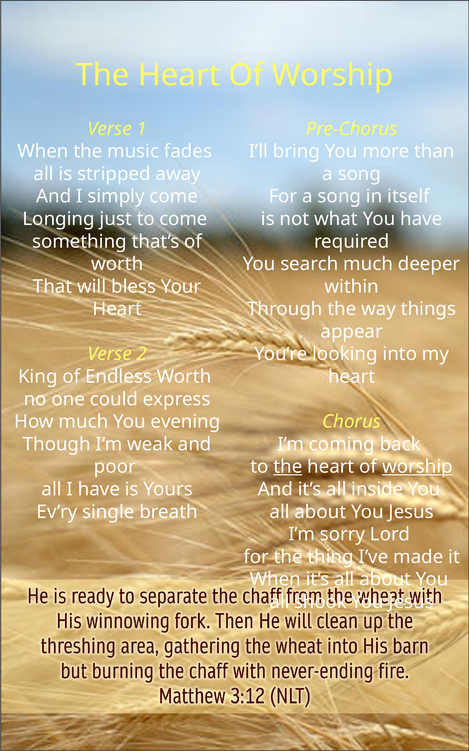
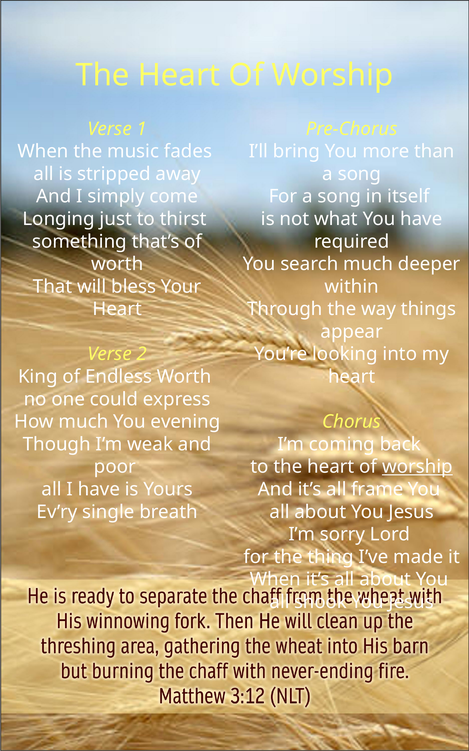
to come: come -> thirst
the at (288, 466) underline: present -> none
inside: inside -> frame
